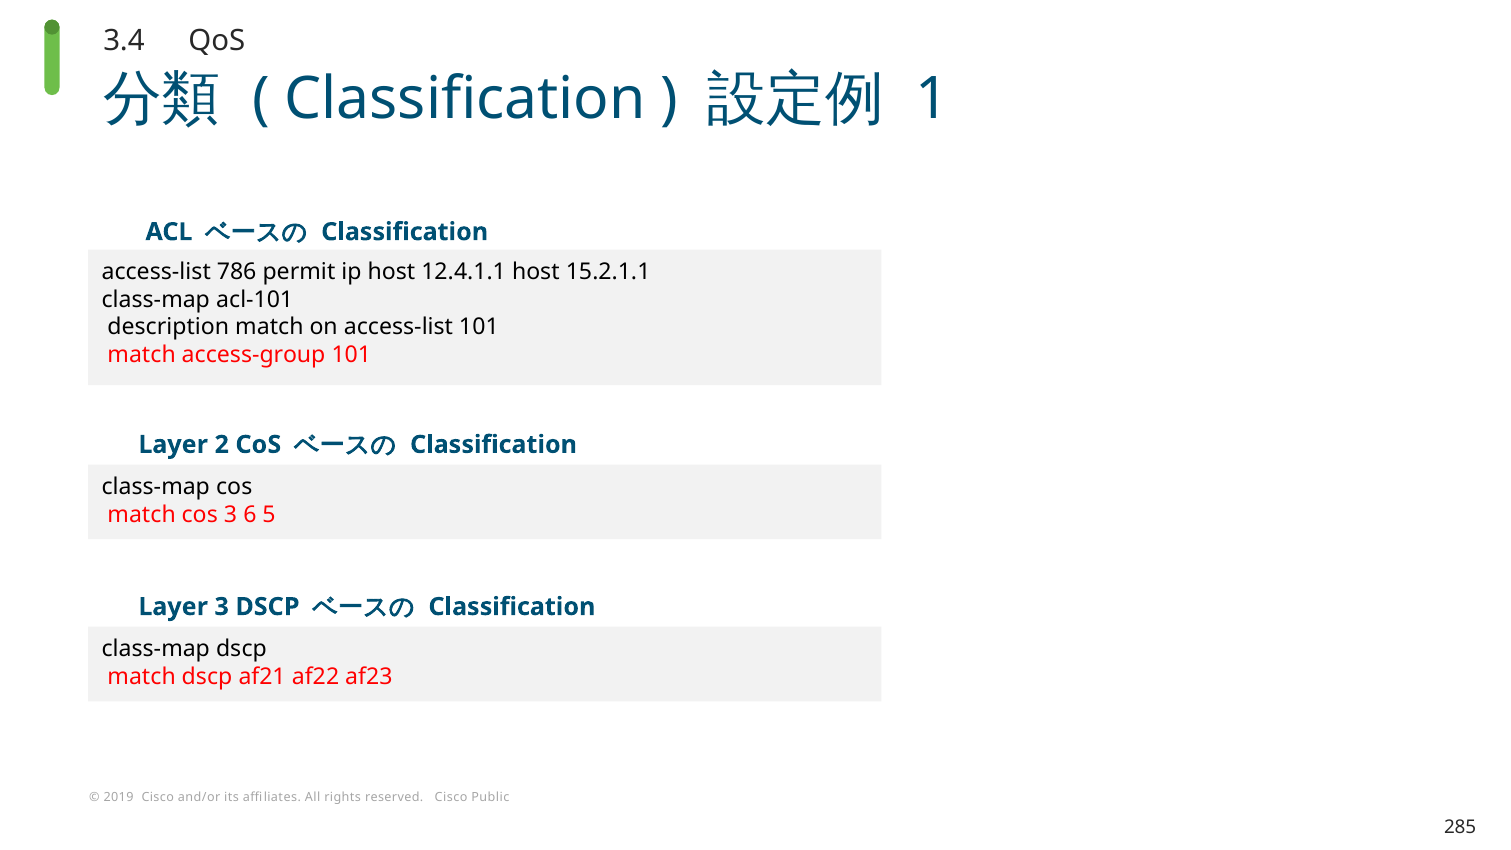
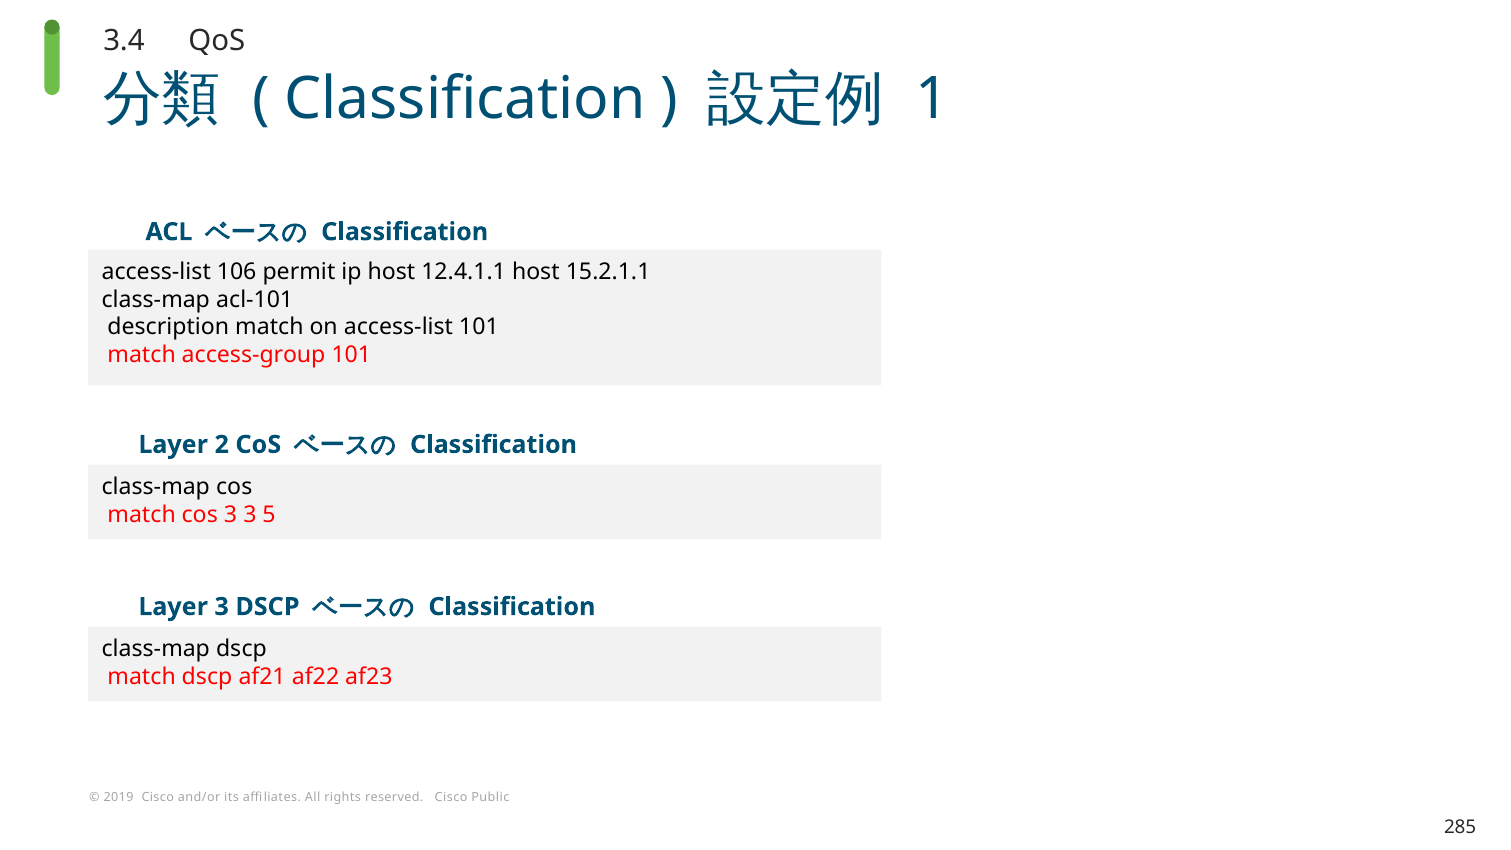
786: 786 -> 106
3 6: 6 -> 3
